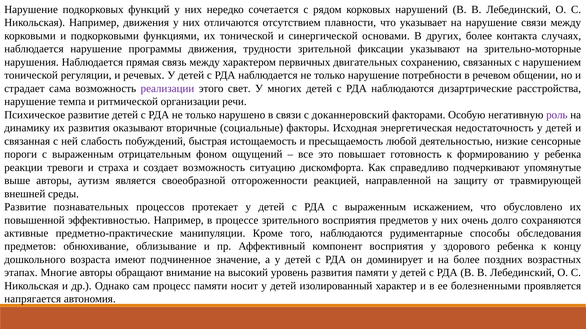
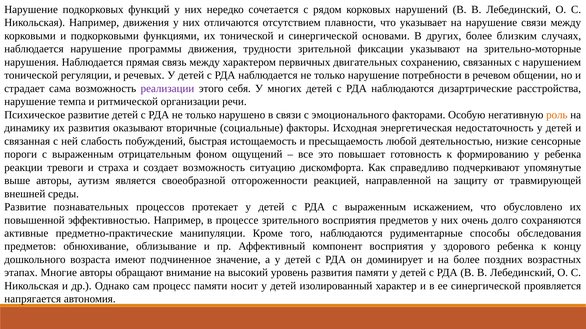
контакта: контакта -> близким
свет: свет -> себя
доканнеровский: доканнеровский -> эмоционального
роль colour: purple -> orange
ее болезненными: болезненными -> синергической
